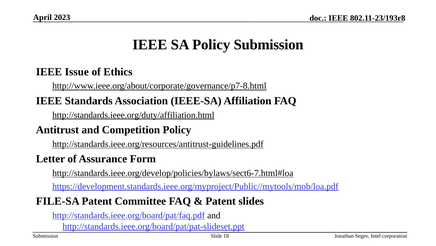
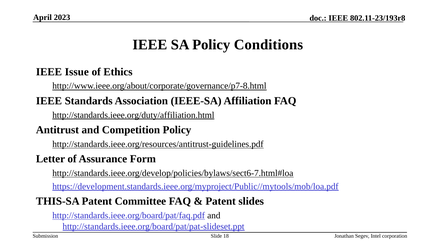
Policy Submission: Submission -> Conditions
FILE-SA: FILE-SA -> THIS-SA
